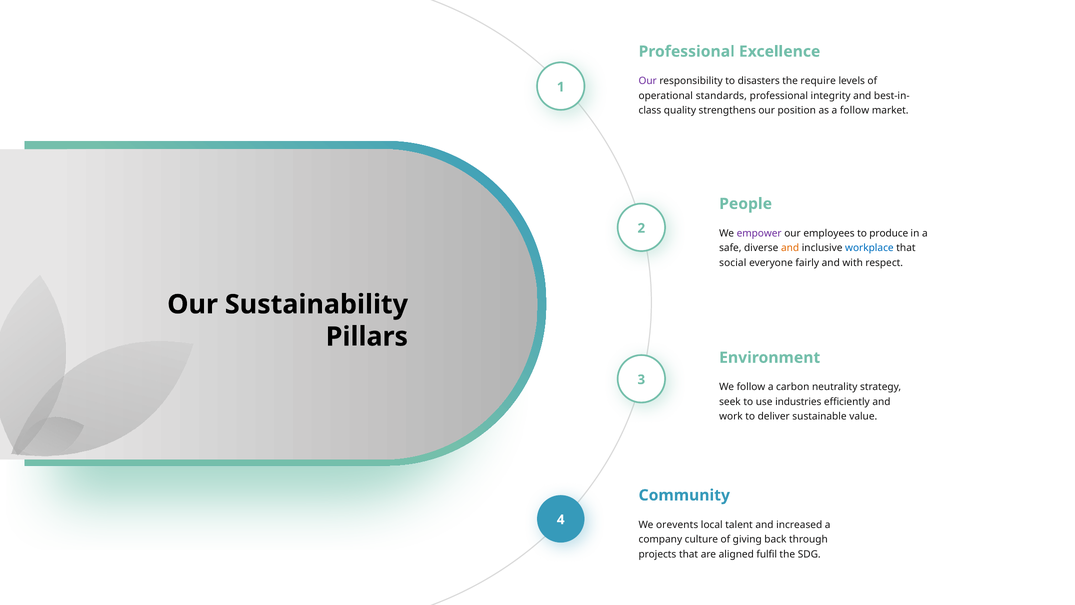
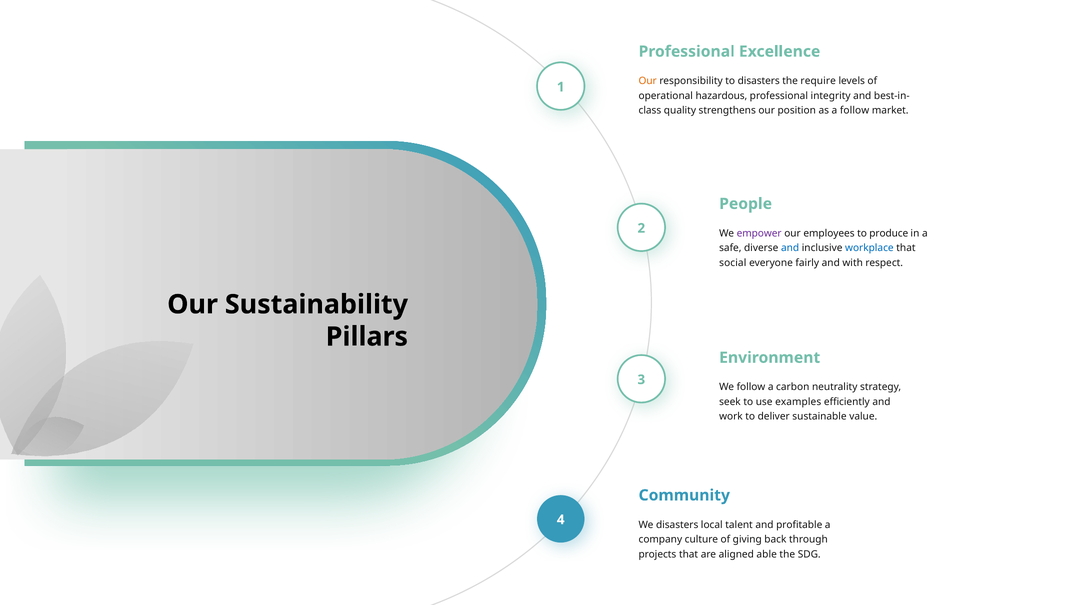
Our at (648, 81) colour: purple -> orange
standards: standards -> hazardous
and at (790, 248) colour: orange -> blue
industries: industries -> examples
We orevents: orevents -> disasters
increased: increased -> profitable
fulfil: fulfil -> able
